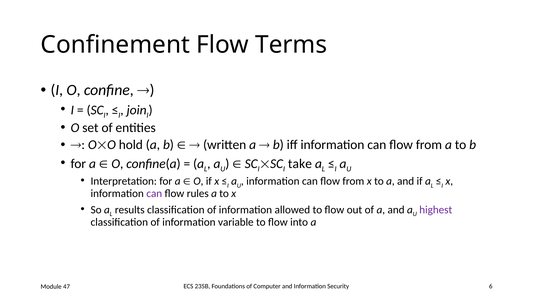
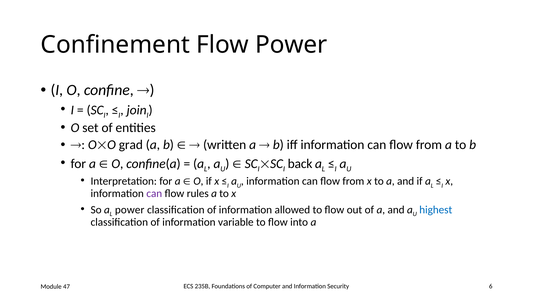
Flow Terms: Terms -> Power
hold: hold -> grad
take: take -> back
results at (130, 210): results -> power
highest colour: purple -> blue
